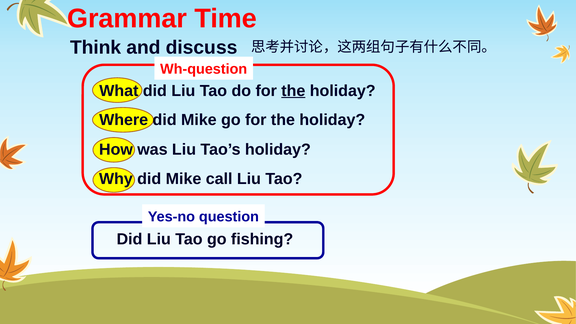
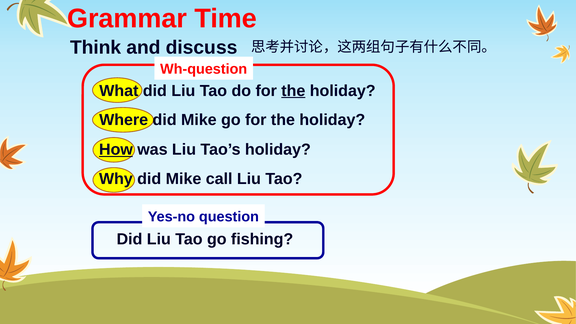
How underline: none -> present
